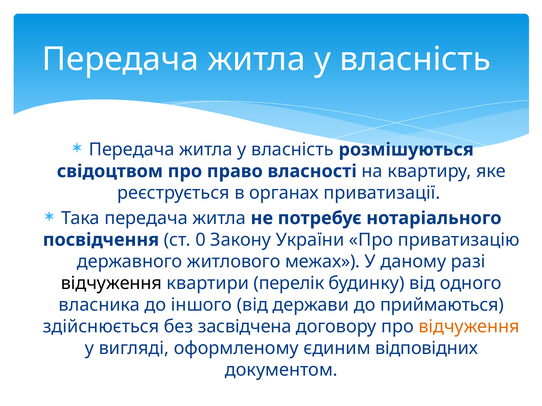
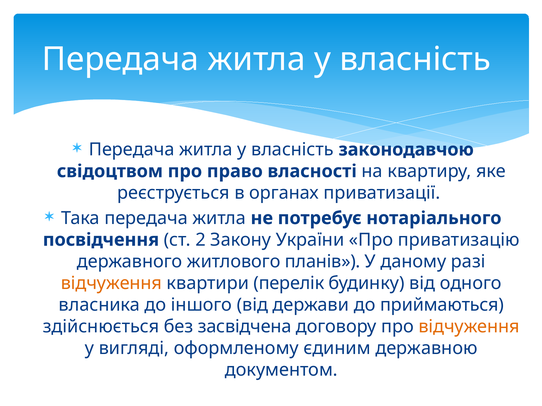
розмішуються: розмішуються -> законодавчою
0: 0 -> 2
межах: межах -> планів
відчуження at (111, 283) colour: black -> orange
відповідних: відповідних -> державною
